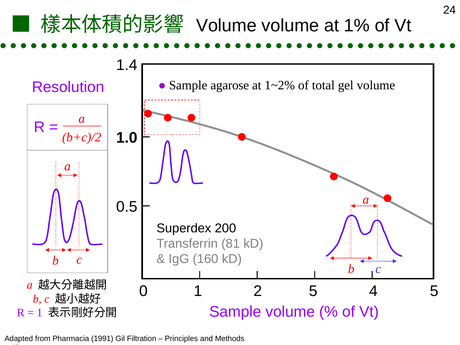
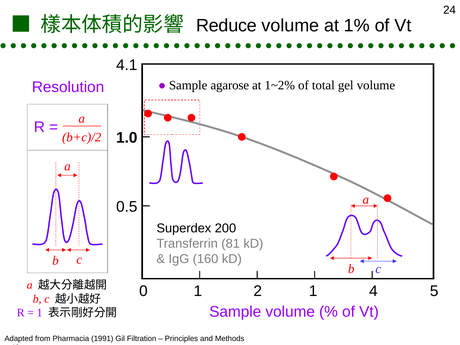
Volume at (226, 26): Volume -> Reduce
1.4: 1.4 -> 4.1
2 5: 5 -> 1
